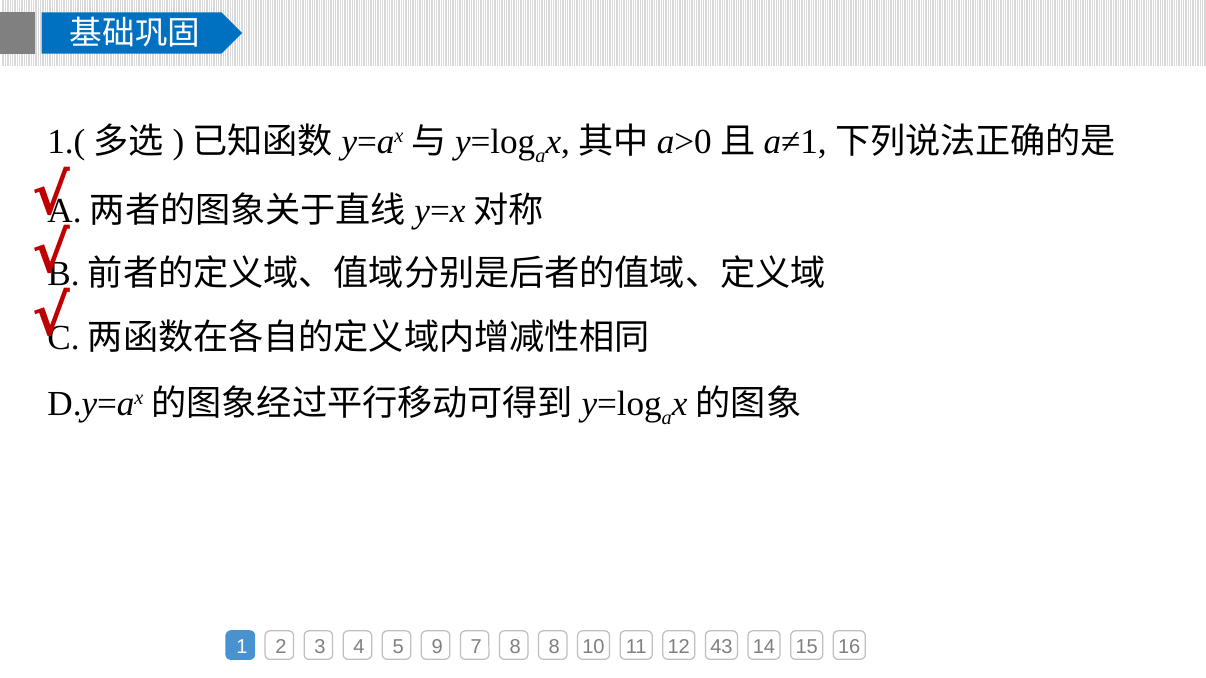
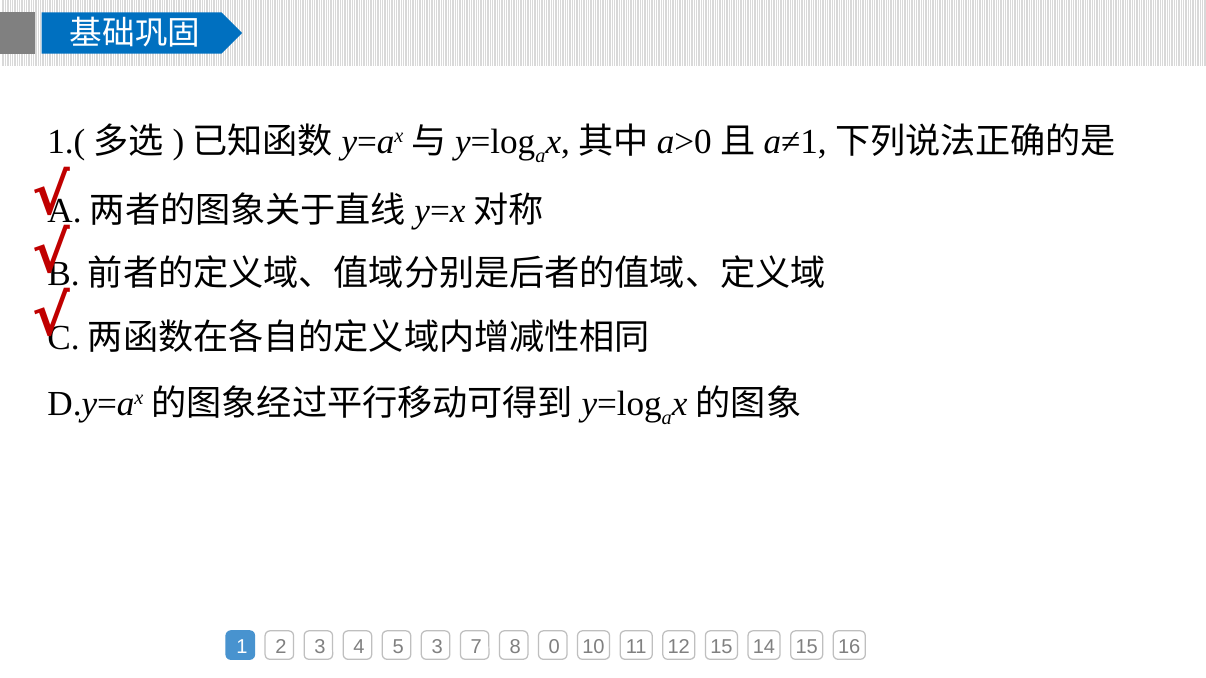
5 9: 9 -> 3
8 8: 8 -> 0
12 43: 43 -> 15
